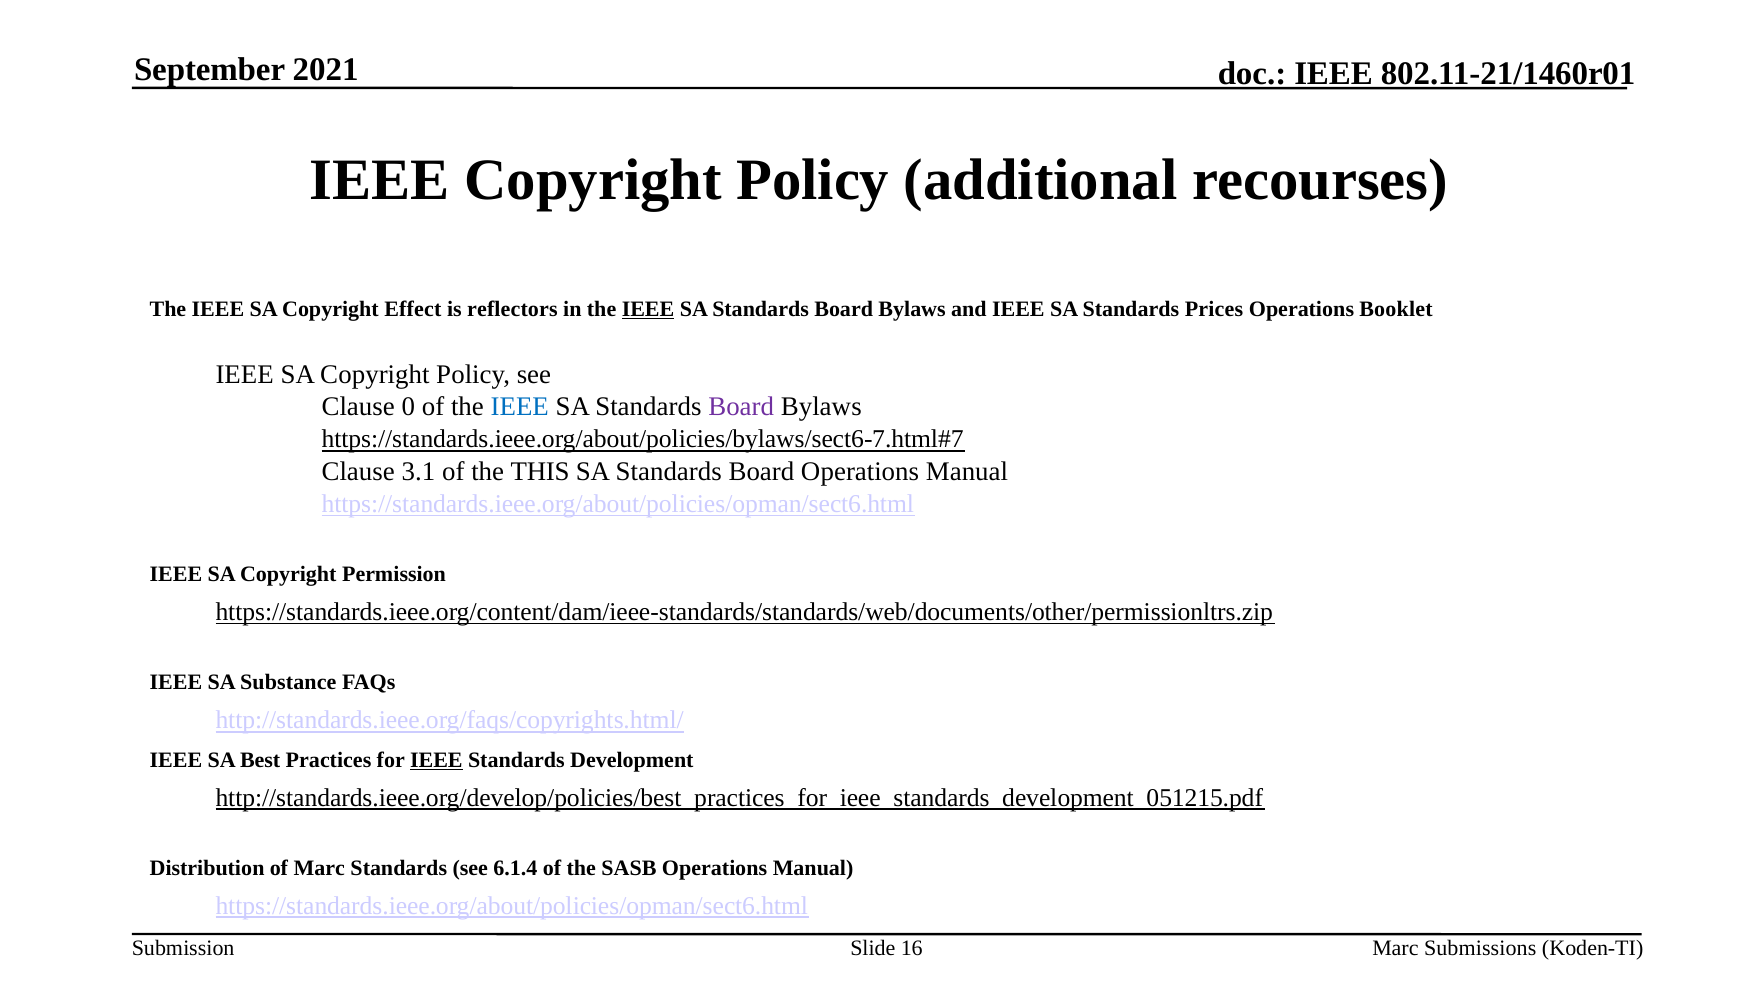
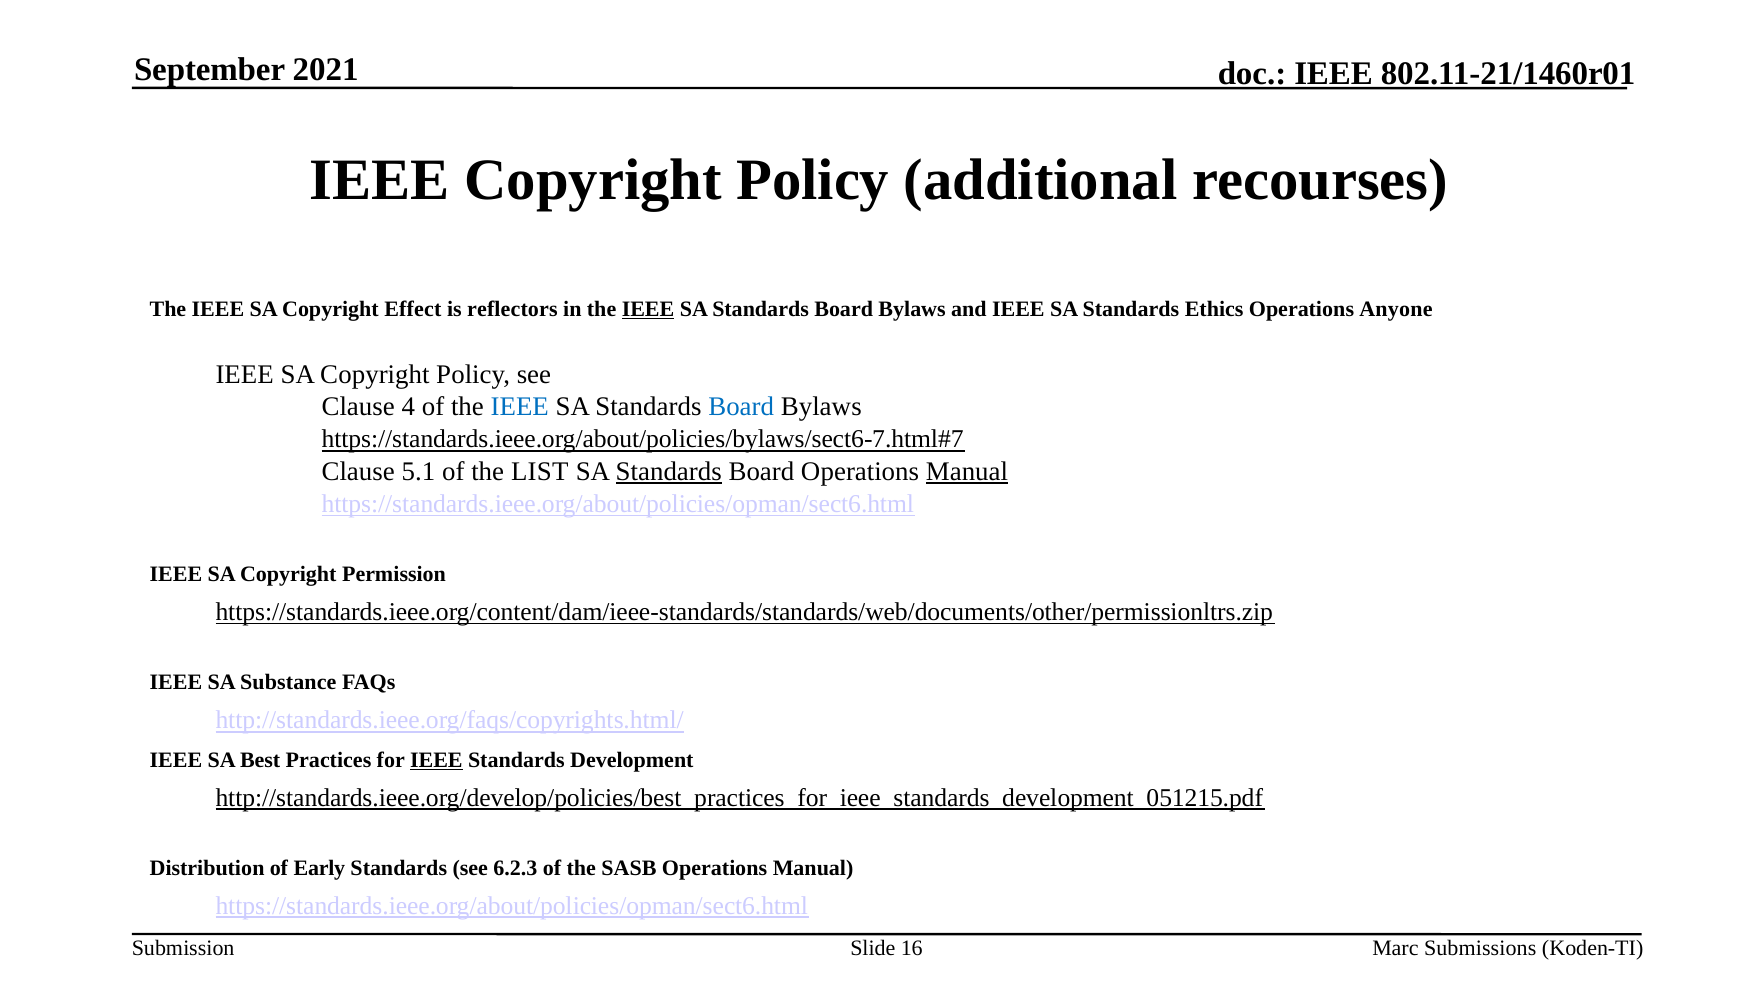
Prices: Prices -> Ethics
Booklet: Booklet -> Anyone
0: 0 -> 4
Board at (741, 407) colour: purple -> blue
3.1: 3.1 -> 5.1
THIS: THIS -> LIST
Standards at (669, 472) underline: none -> present
Manual at (967, 472) underline: none -> present
of Marc: Marc -> Early
6.1.4: 6.1.4 -> 6.2.3
